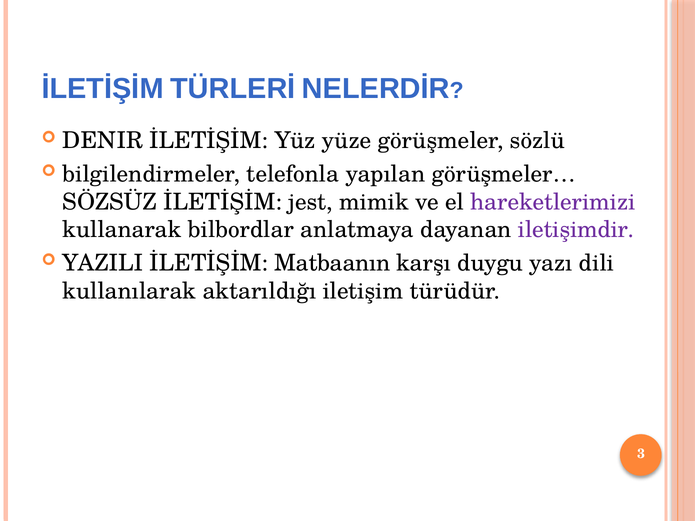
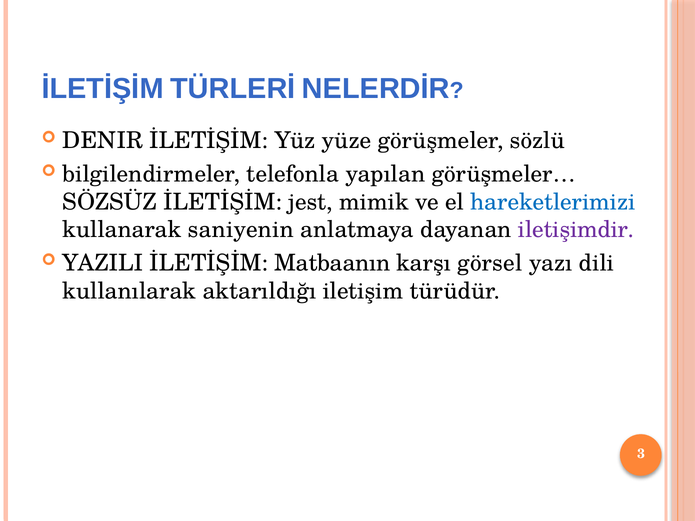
hareketlerimizi colour: purple -> blue
bilbordlar: bilbordlar -> saniyenin
duygu: duygu -> görsel
